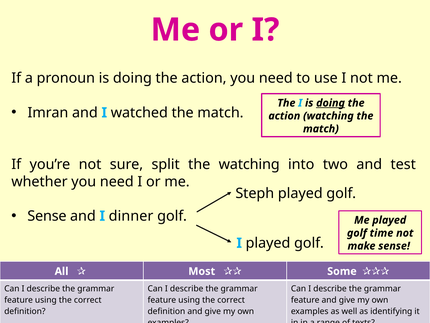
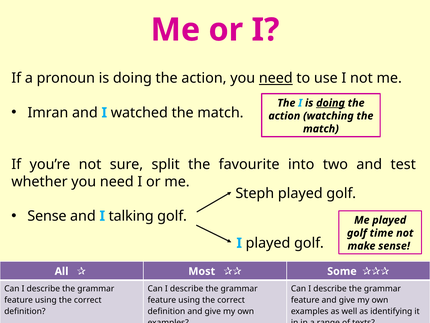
need at (276, 78) underline: none -> present
the watching: watching -> favourite
dinner: dinner -> talking
